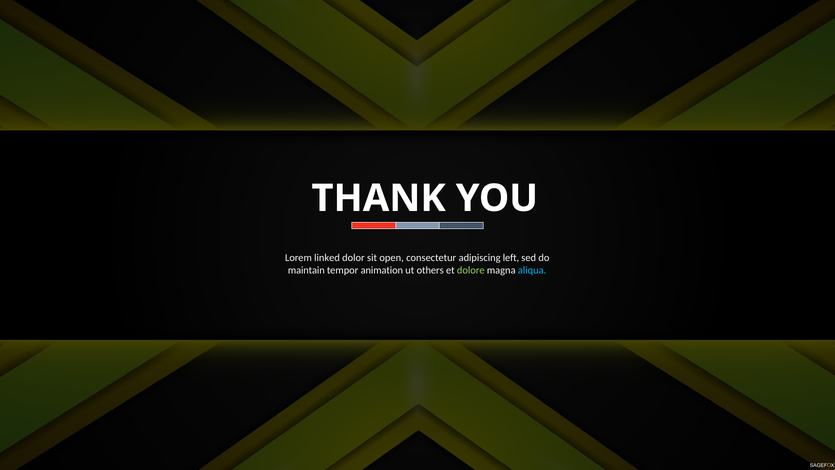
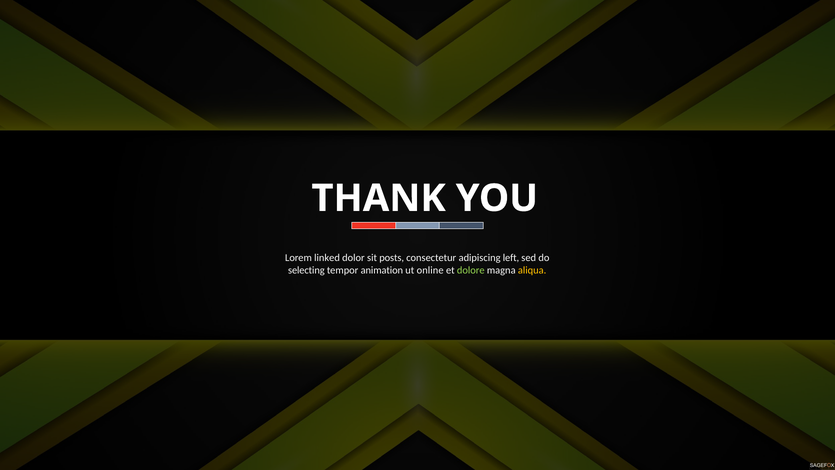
open: open -> posts
maintain: maintain -> selecting
others: others -> online
aliqua colour: light blue -> yellow
